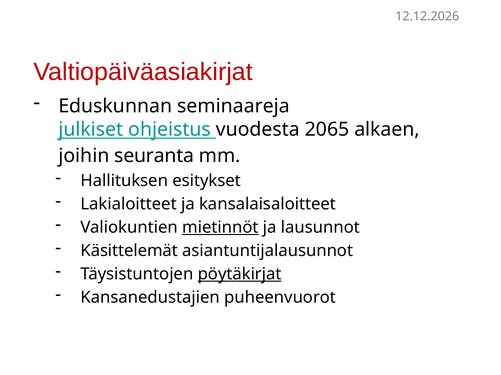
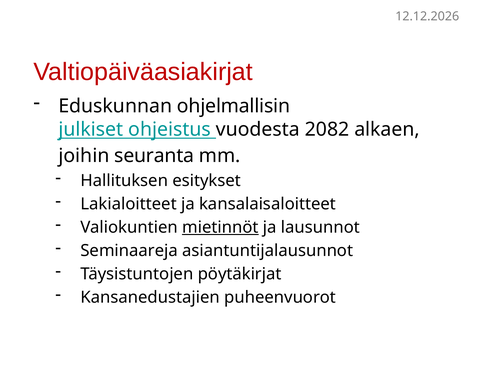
seminaareja: seminaareja -> ohjelmallisin
2065: 2065 -> 2082
Käsittelemät: Käsittelemät -> Seminaareja
pöytäkirjat underline: present -> none
